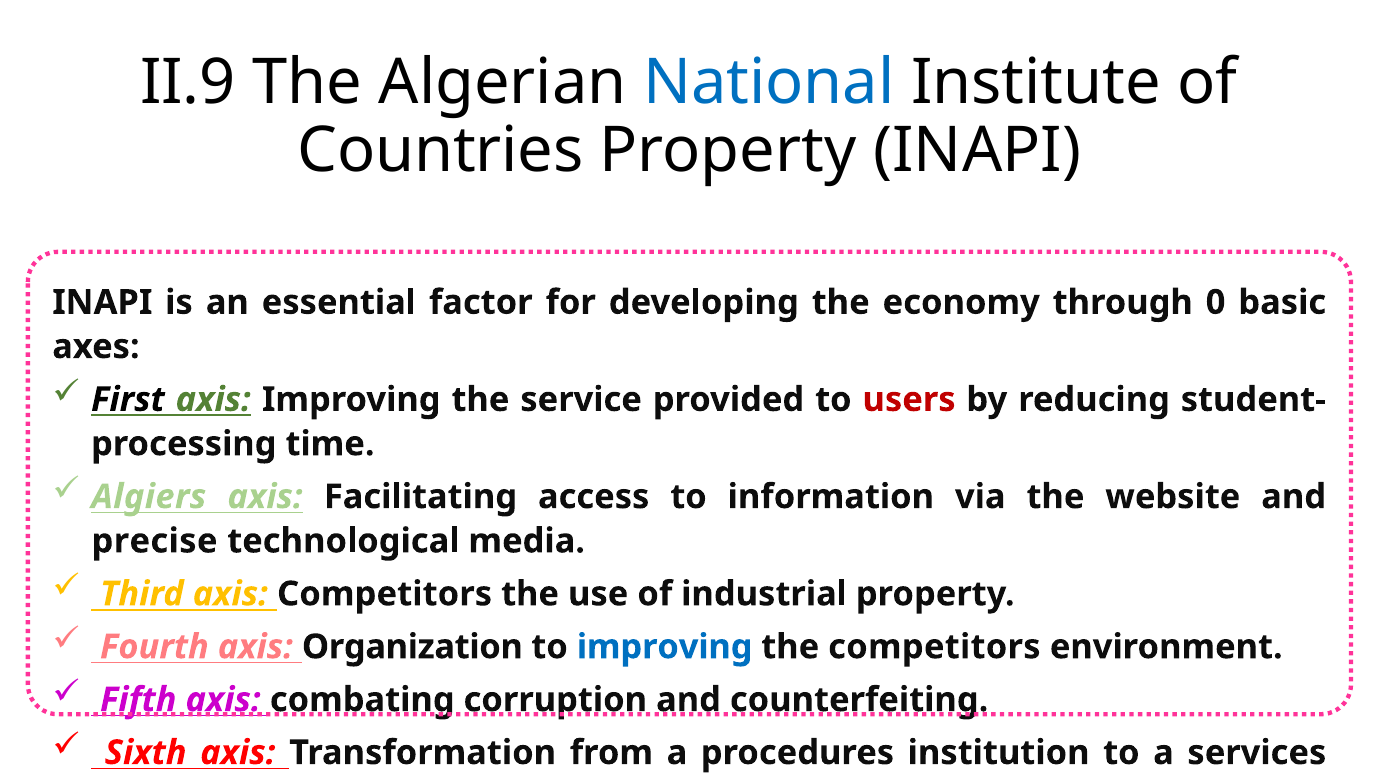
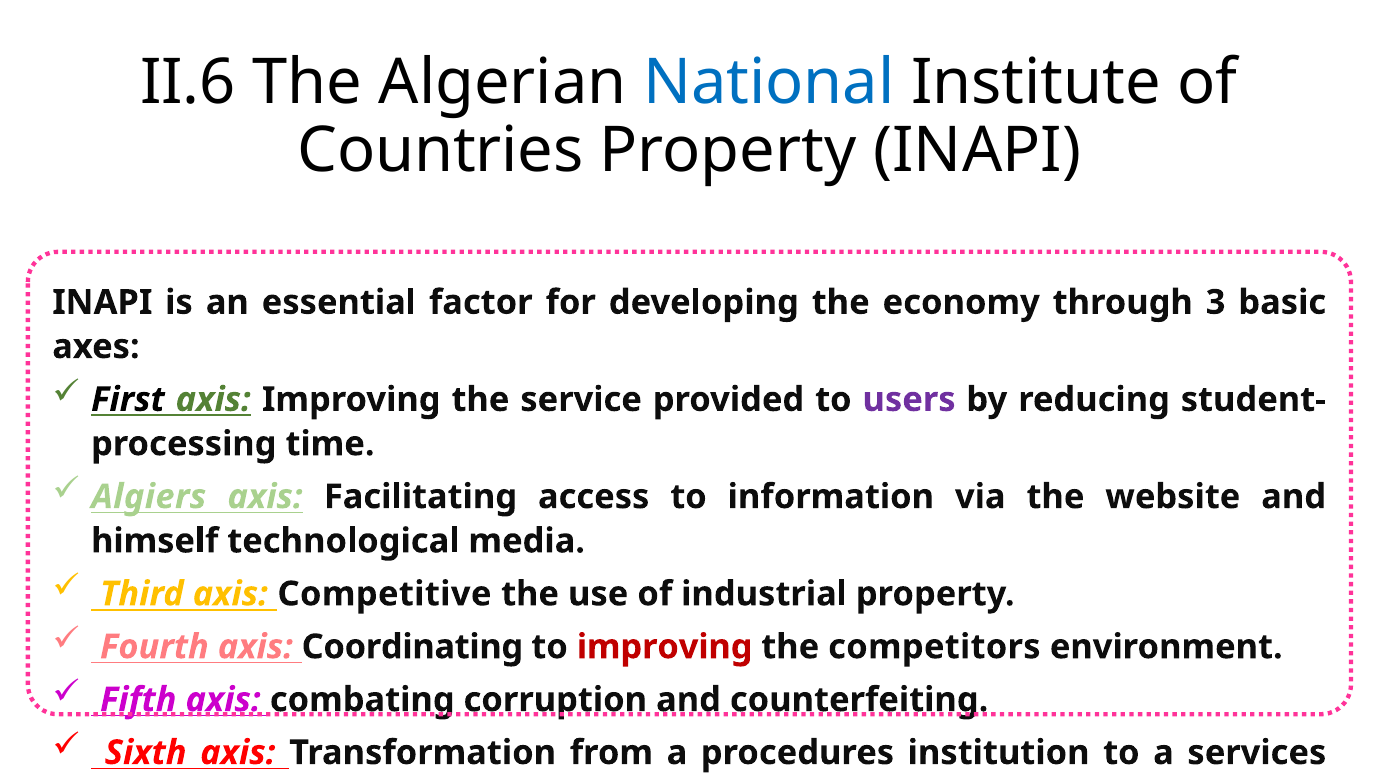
II.9: II.9 -> II.6
0: 0 -> 3
users colour: red -> purple
precise: precise -> himself
axis Competitors: Competitors -> Competitive
Organization: Organization -> Coordinating
improving at (665, 647) colour: blue -> red
